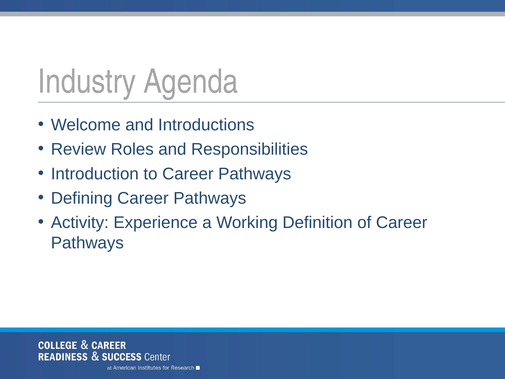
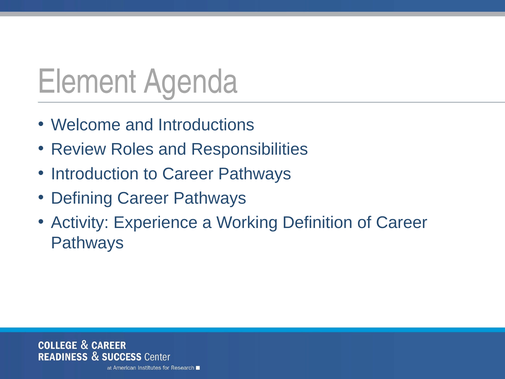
Industry: Industry -> Element
